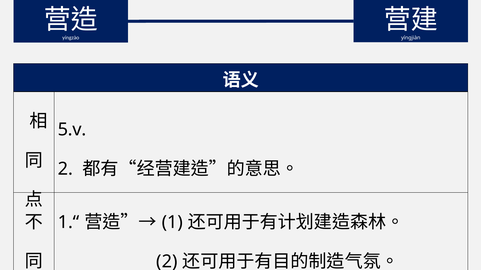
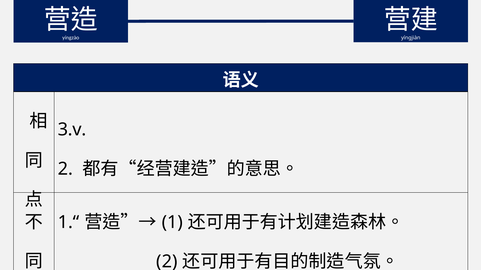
5.v: 5.v -> 3.v
